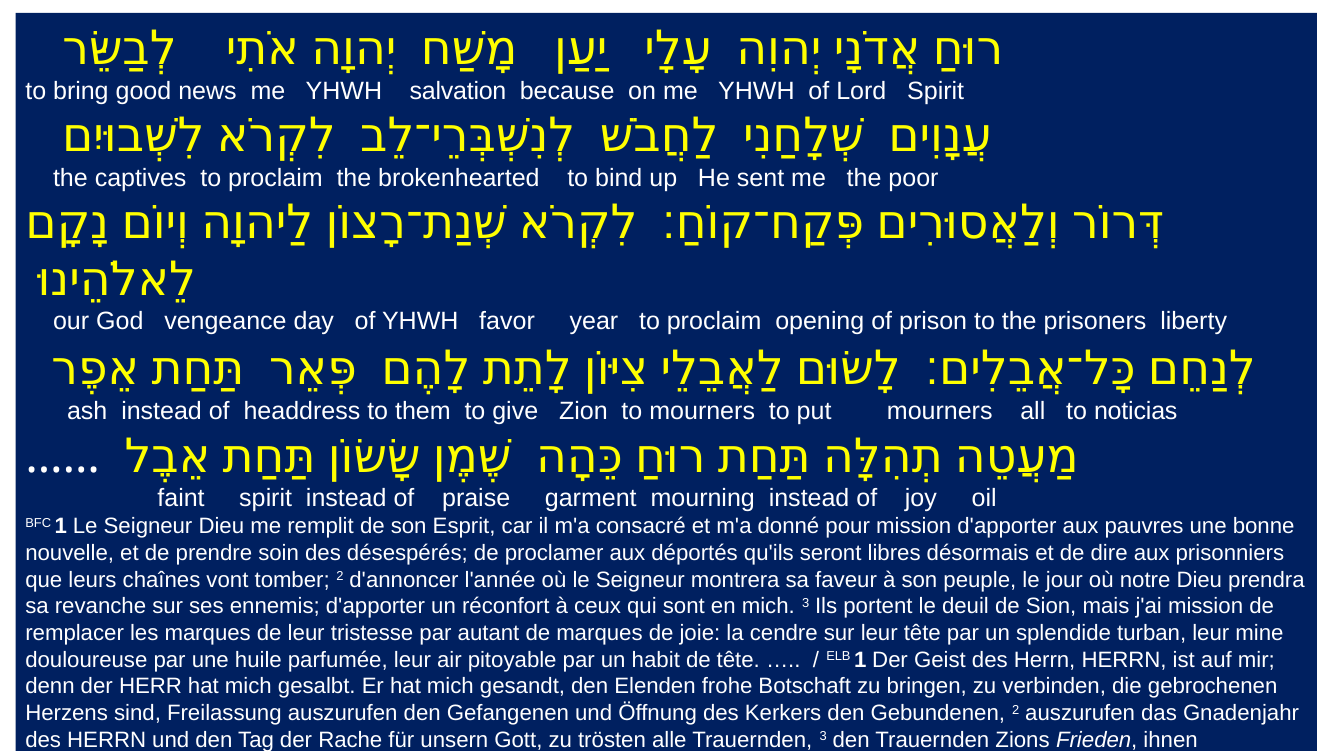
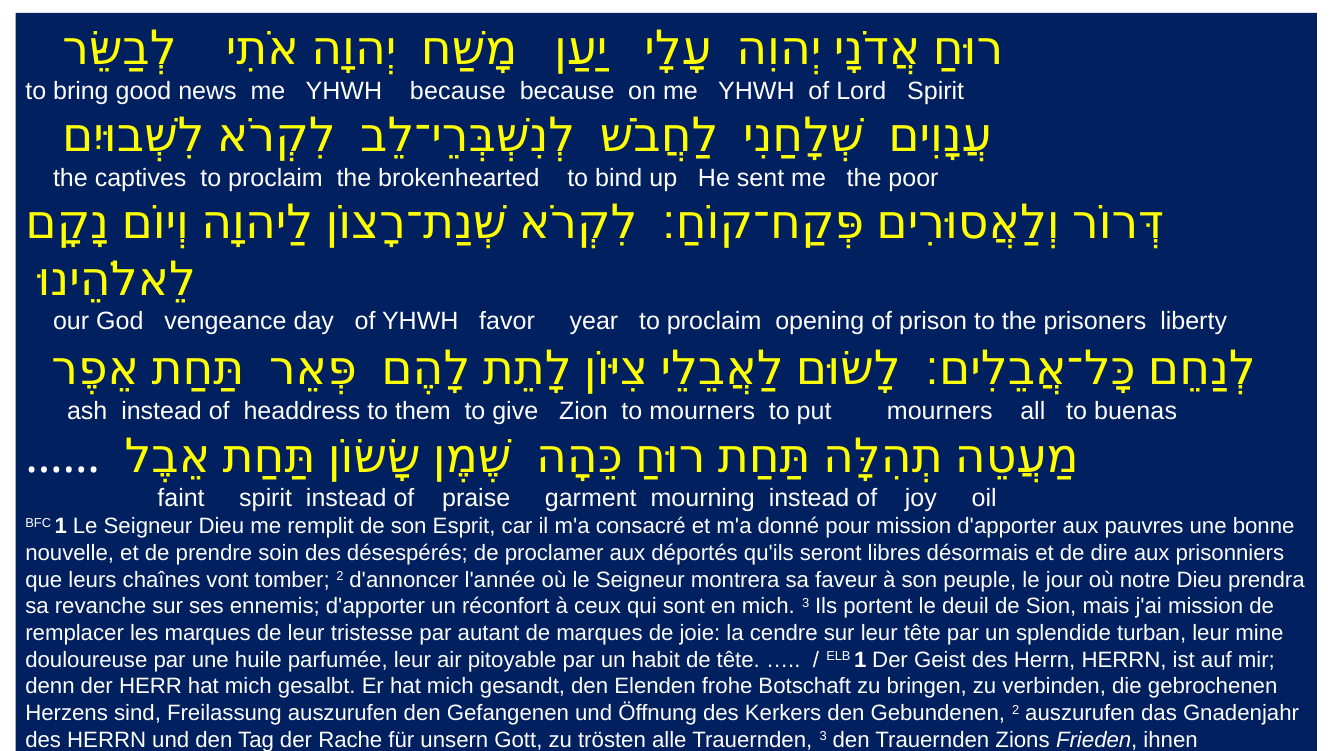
YHWH salvation: salvation -> because
noticias: noticias -> buenas
